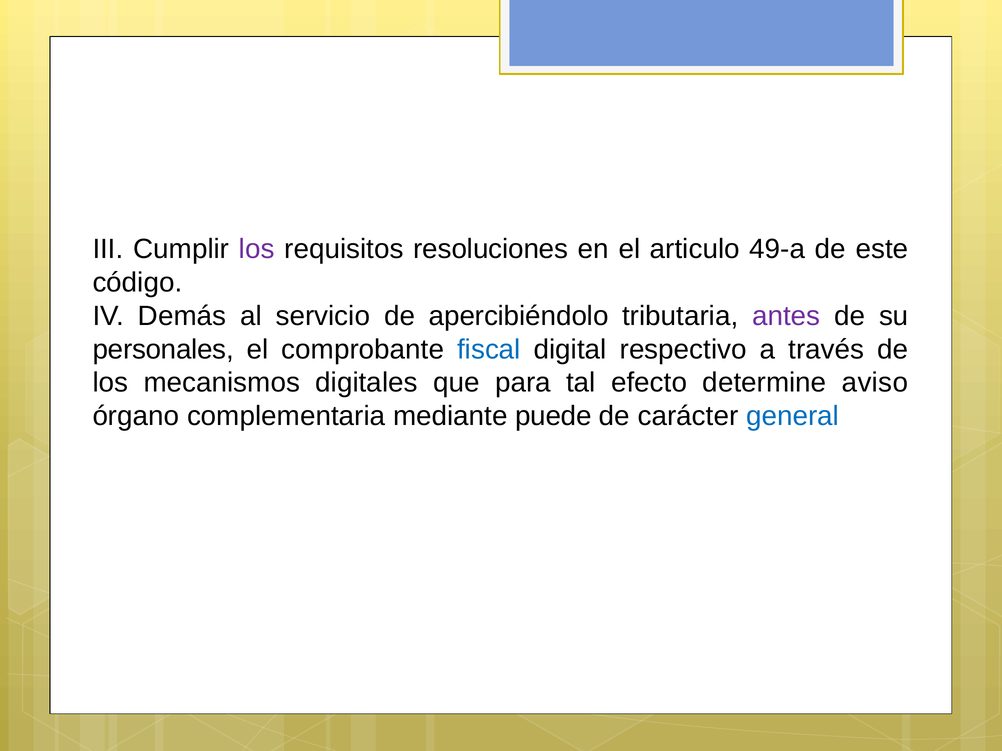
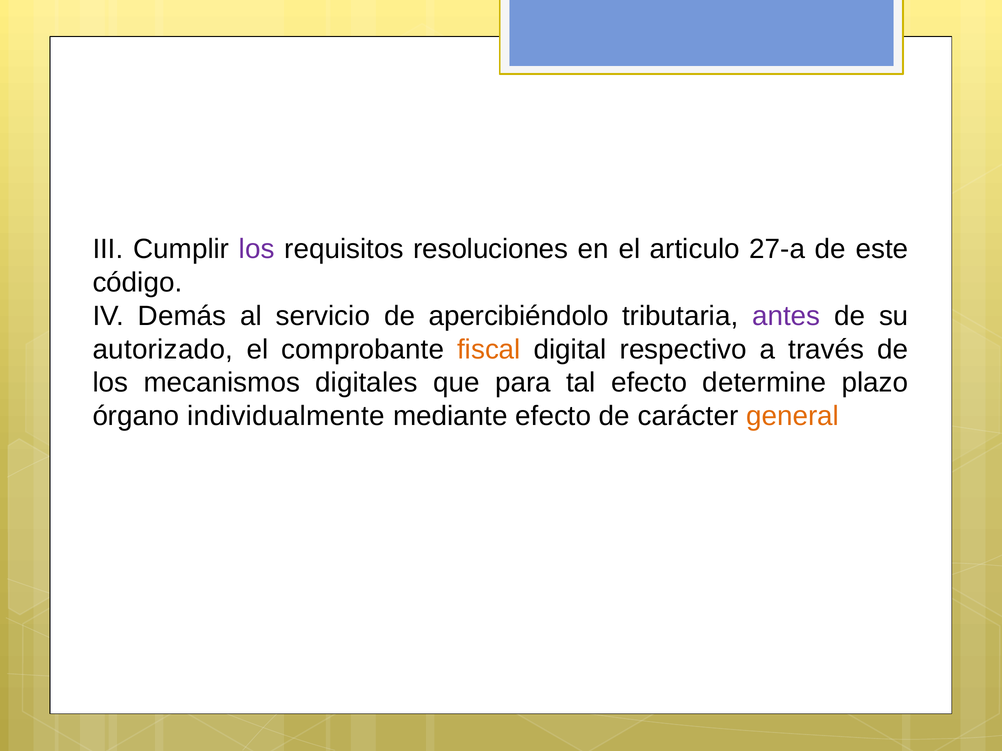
49-a: 49-a -> 27-a
personales: personales -> autorizado
fiscal colour: blue -> orange
aviso: aviso -> plazo
complementaria: complementaria -> individualmente
mediante puede: puede -> efecto
general colour: blue -> orange
